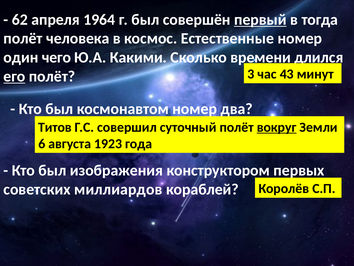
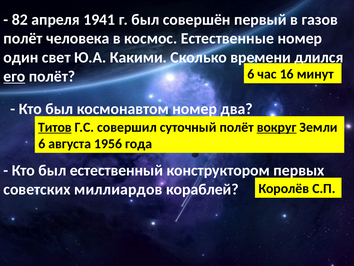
62: 62 -> 82
1964: 1964 -> 1941
первый underline: present -> none
тогда: тогда -> газов
чего: чего -> свет
полёт 3: 3 -> 6
43: 43 -> 16
Титов underline: none -> present
1923: 1923 -> 1956
изображения: изображения -> естественный
